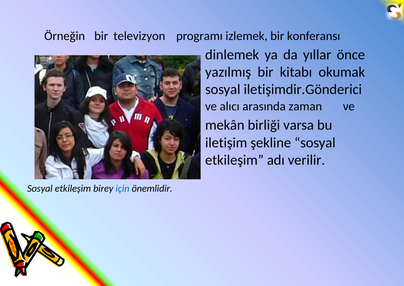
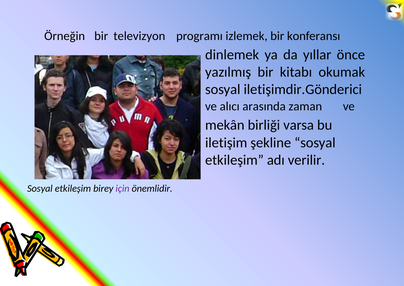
için colour: blue -> purple
